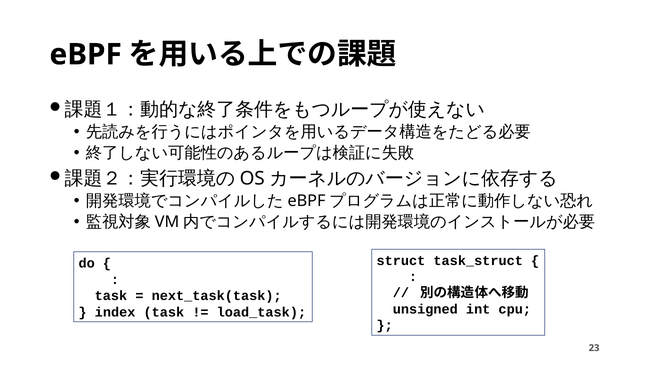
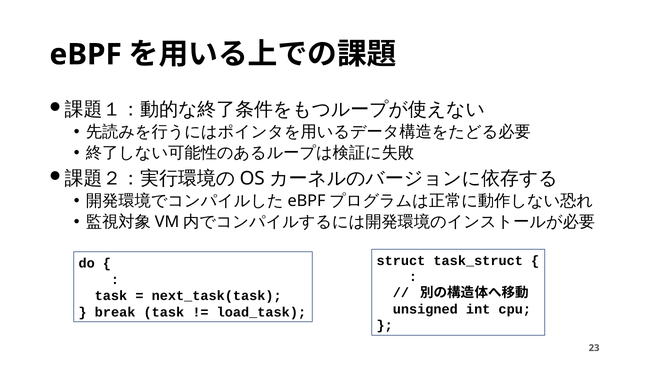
index: index -> break
